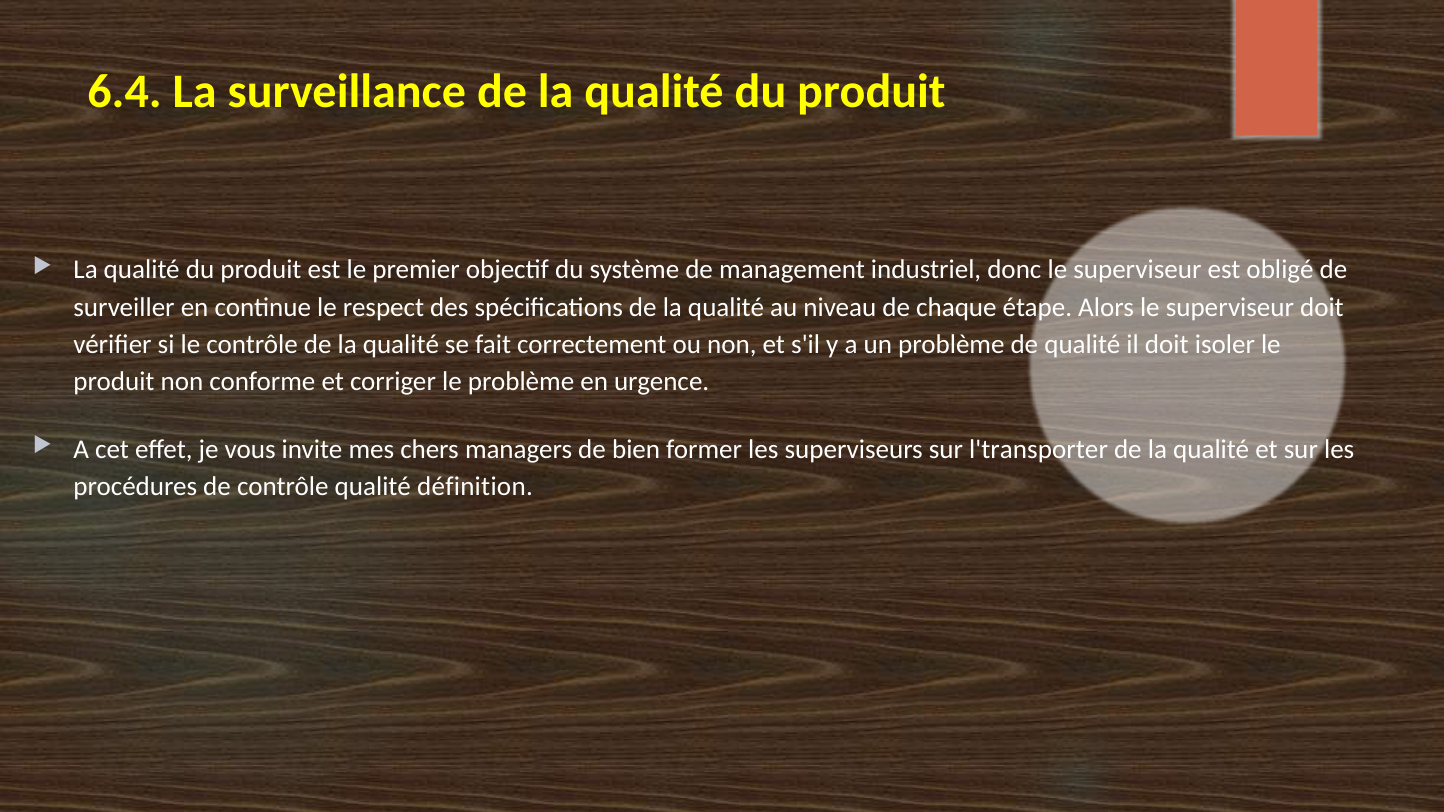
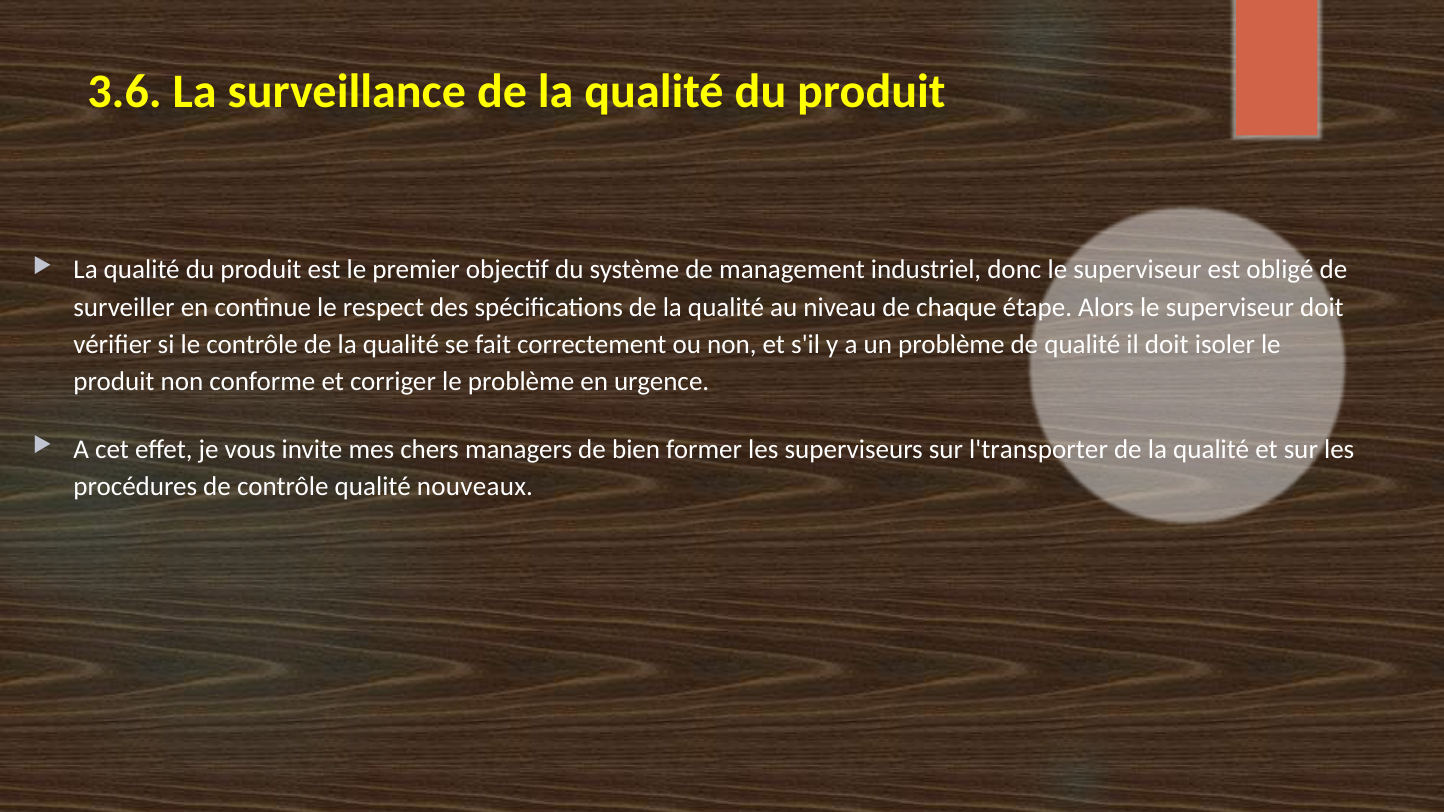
6.4: 6.4 -> 3.6
définition: définition -> nouveaux
